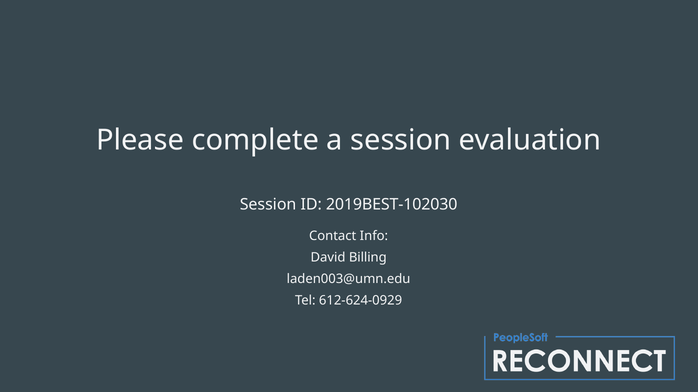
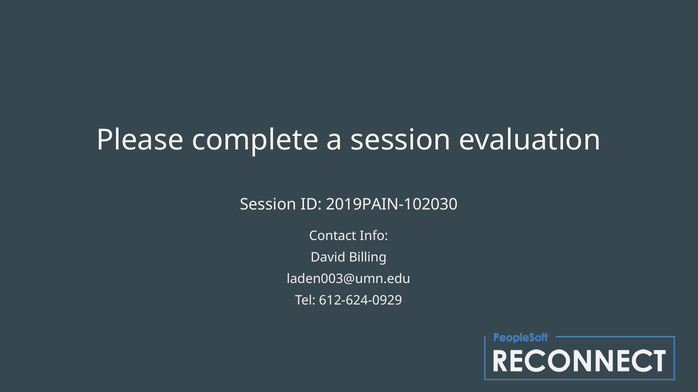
2019BEST-102030: 2019BEST-102030 -> 2019PAIN-102030
